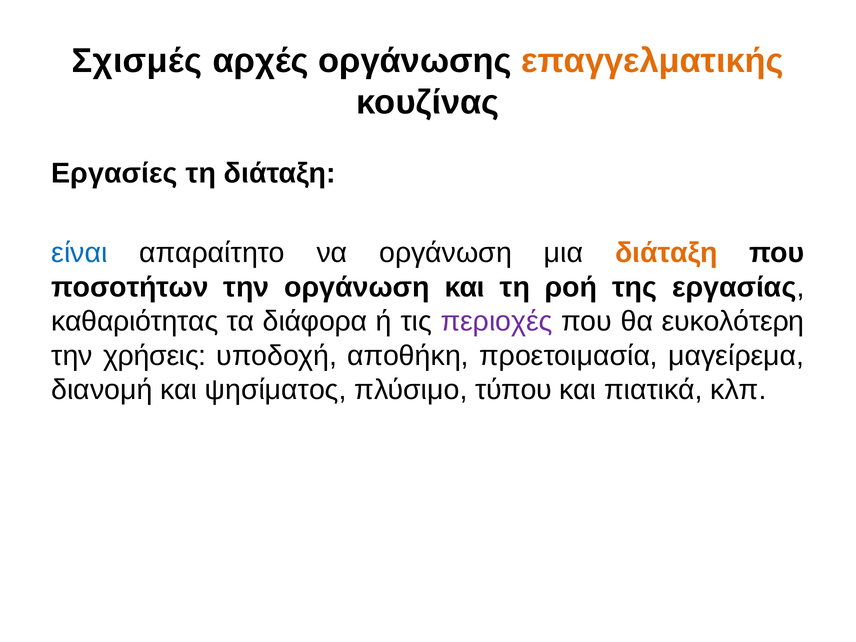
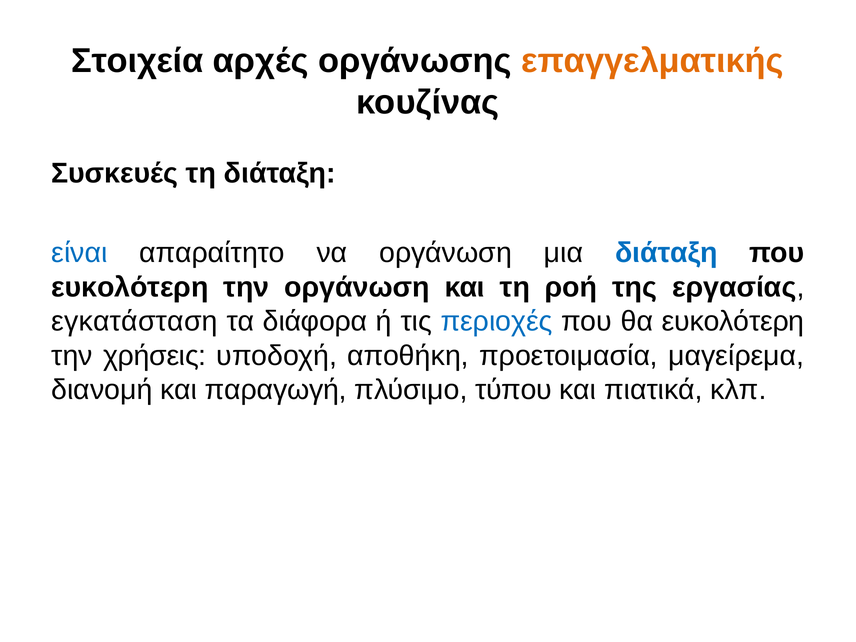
Σχισμές: Σχισμές -> Στοιχεία
Εργασίες: Εργασίες -> Συσκευές
διάταξη at (666, 253) colour: orange -> blue
ποσοτήτων at (130, 287): ποσοτήτων -> ευκολότερη
καθαριότητας: καθαριότητας -> εγκατάσταση
περιοχές colour: purple -> blue
ψησίματος: ψησίματος -> παραγωγή
